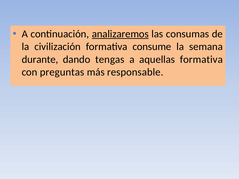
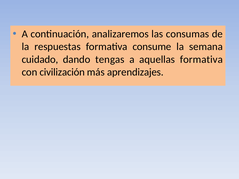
analizaremos underline: present -> none
civilización: civilización -> respuestas
durante: durante -> cuidado
preguntas: preguntas -> civilización
responsable: responsable -> aprendizajes
